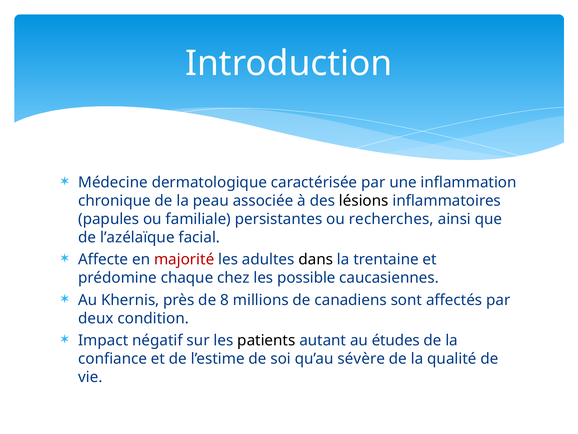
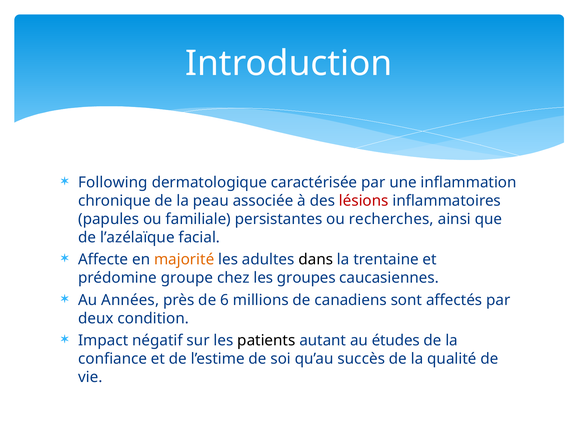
Médecine: Médecine -> Following
lésions colour: black -> red
majorité colour: red -> orange
chaque: chaque -> groupe
possible: possible -> groupes
Khernis: Khernis -> Années
8: 8 -> 6
sévère: sévère -> succès
